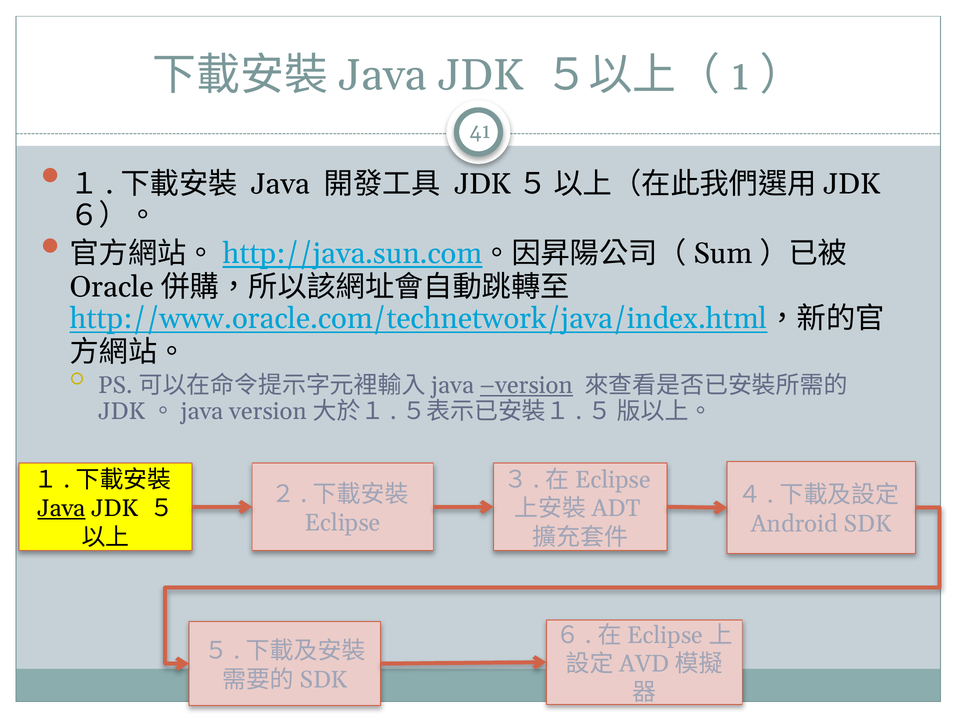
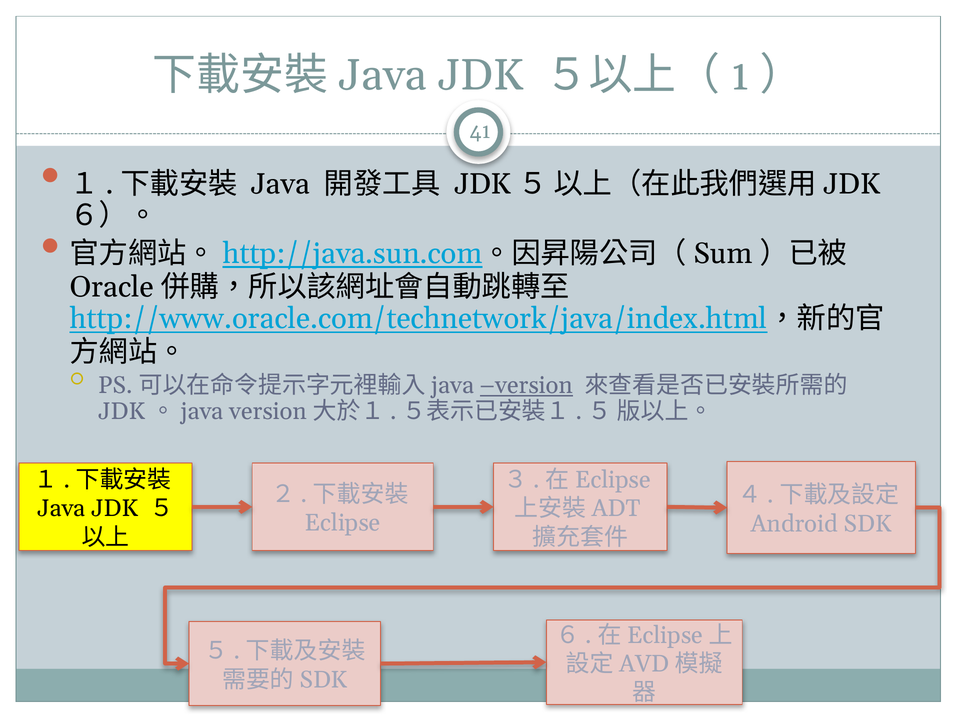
Java at (61, 508) underline: present -> none
